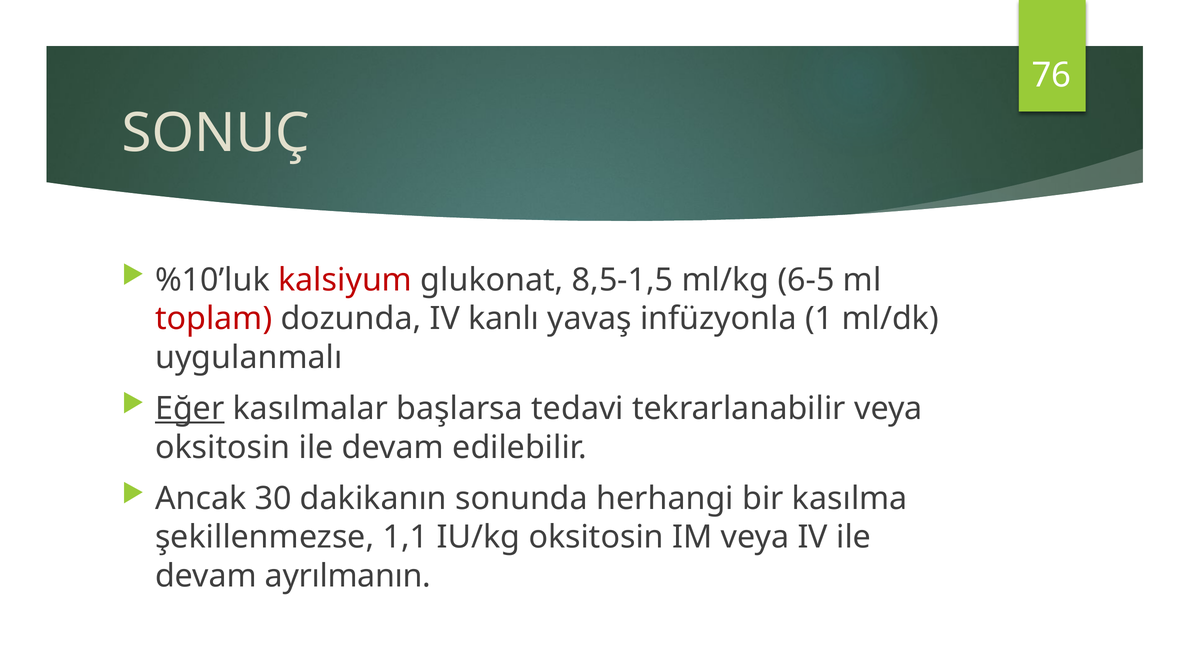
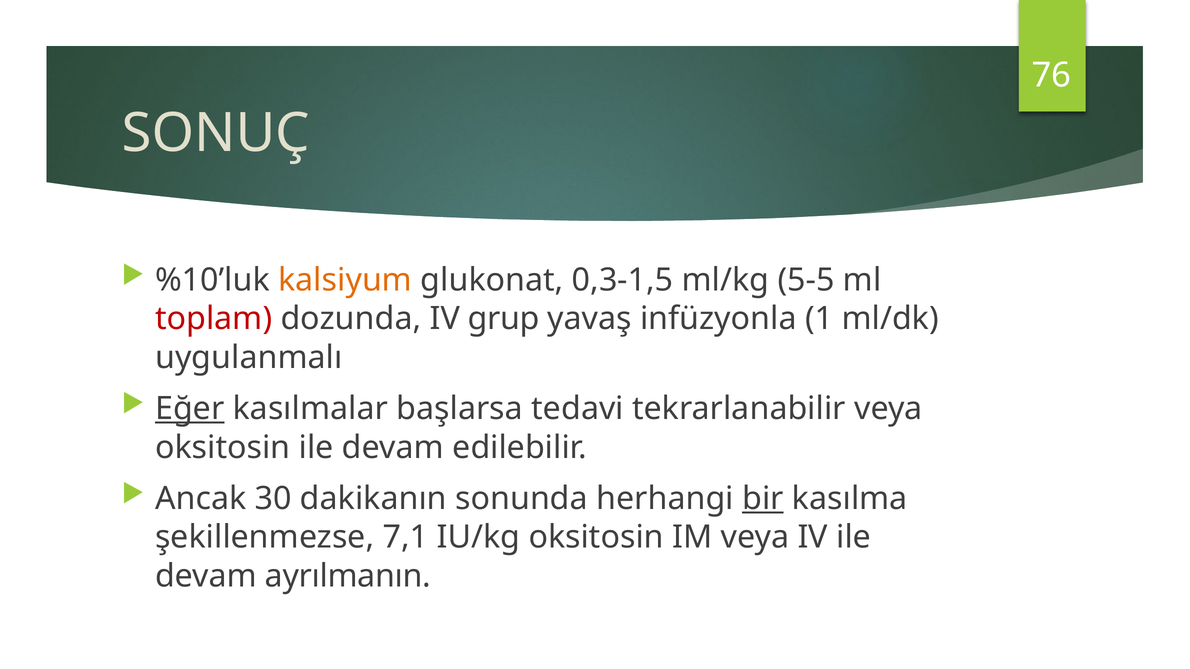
kalsiyum colour: red -> orange
8,5-1,5: 8,5-1,5 -> 0,3-1,5
6-5: 6-5 -> 5-5
kanlı: kanlı -> grup
bir underline: none -> present
1,1: 1,1 -> 7,1
